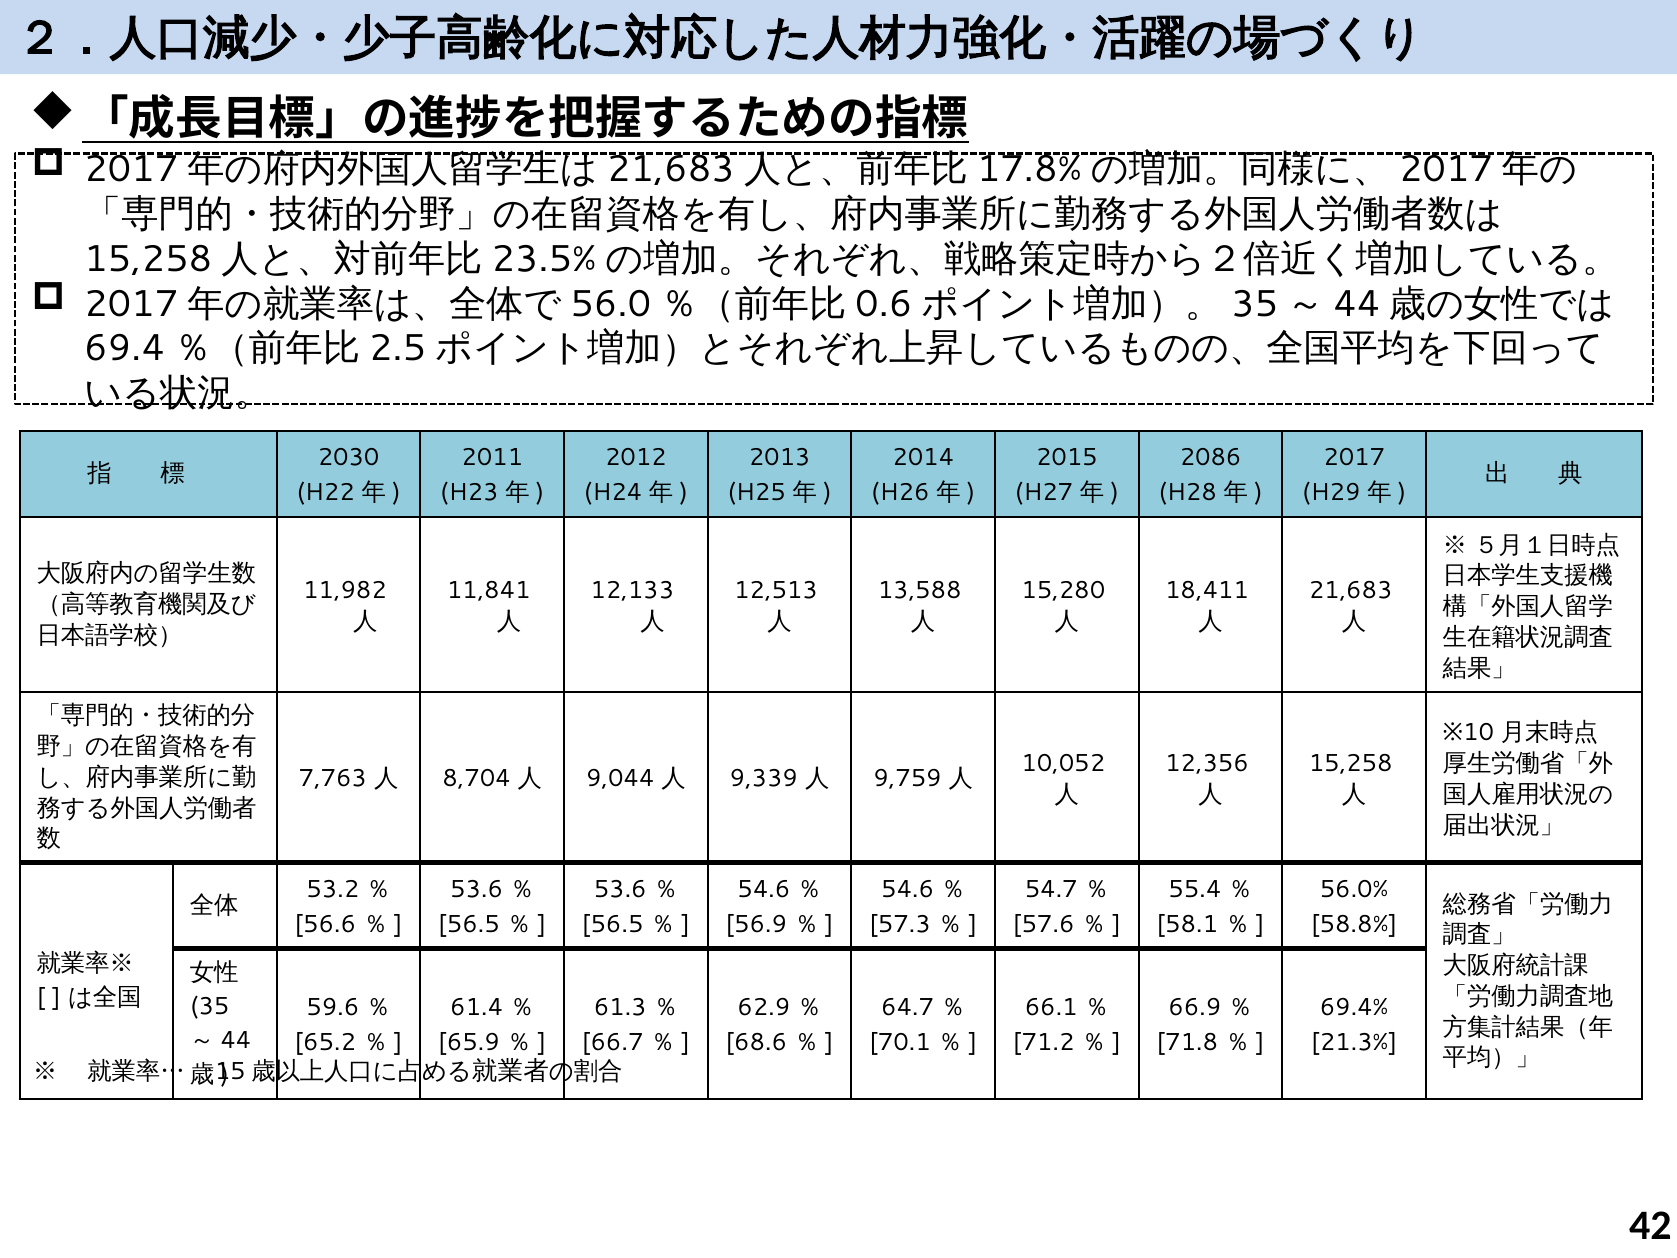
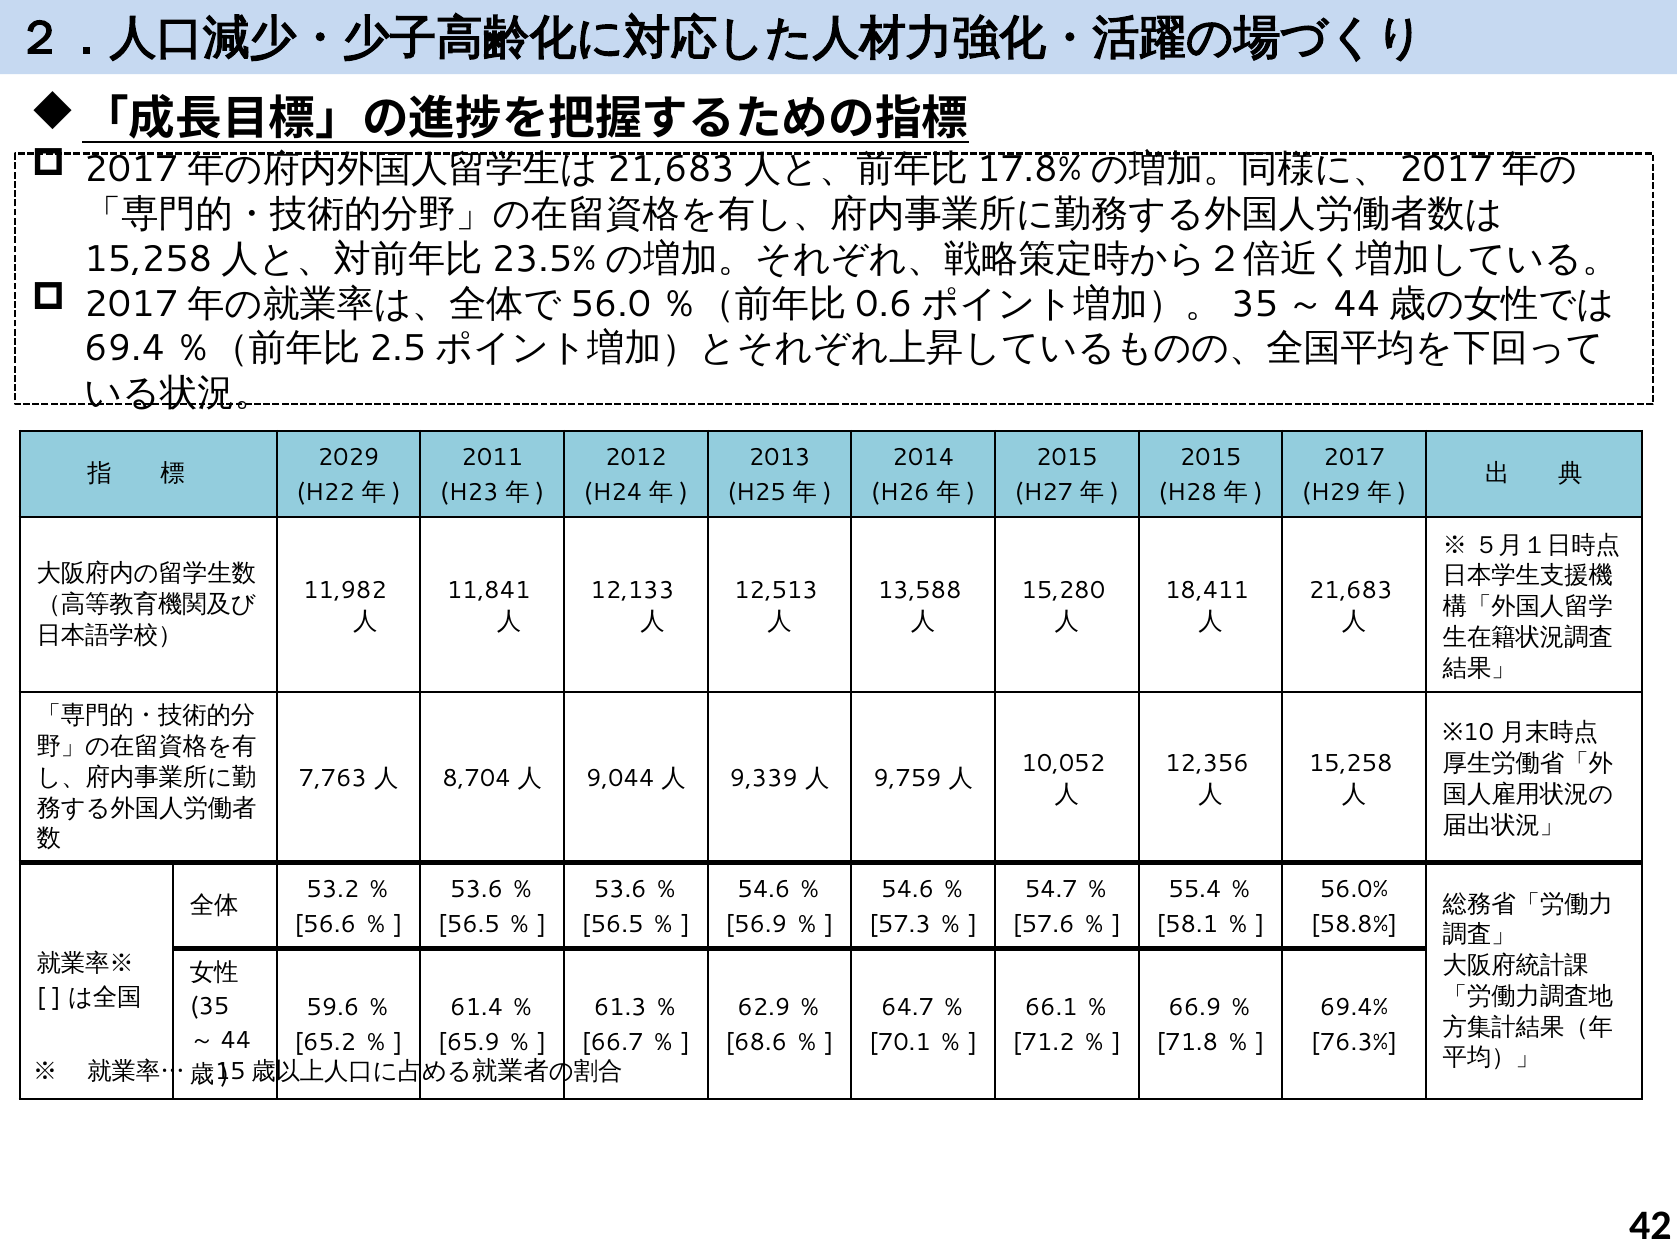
2030: 2030 -> 2029
2086 at (1211, 458): 2086 -> 2015
21.3%: 21.3% -> 76.3%
